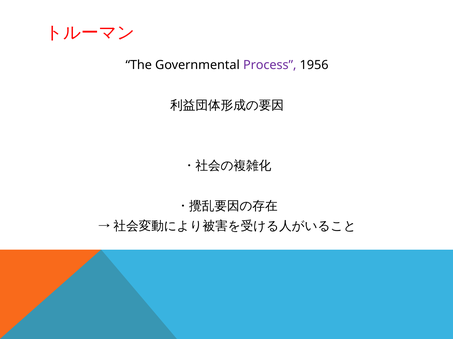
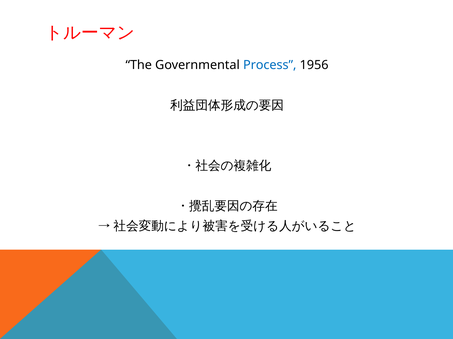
Process colour: purple -> blue
